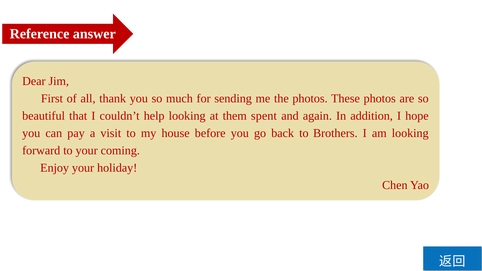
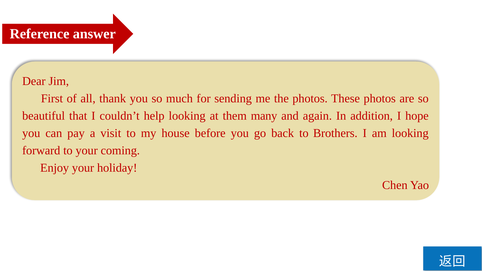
spent: spent -> many
